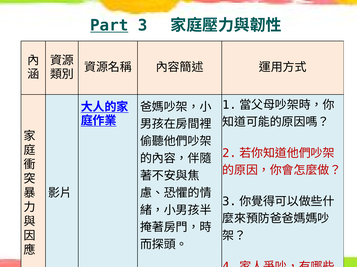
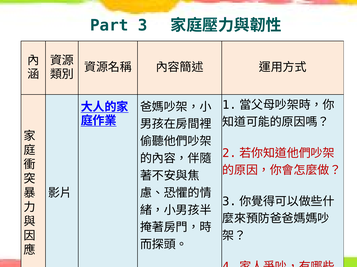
Part underline: present -> none
